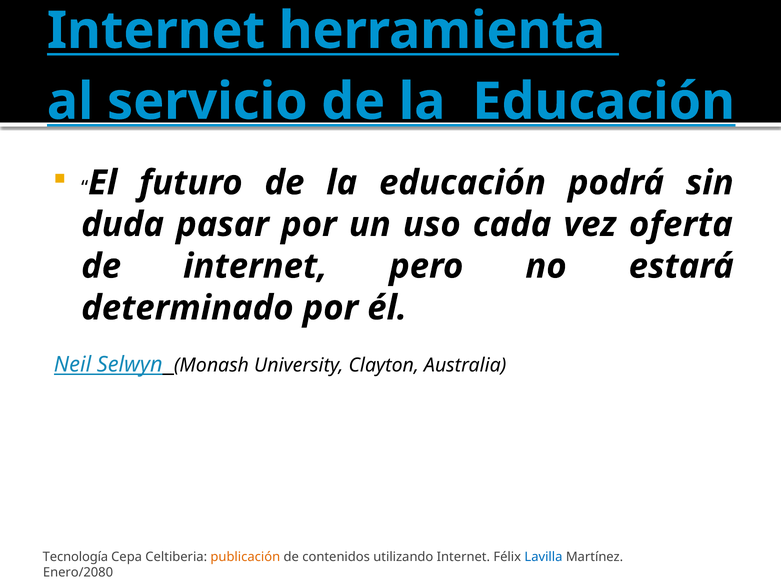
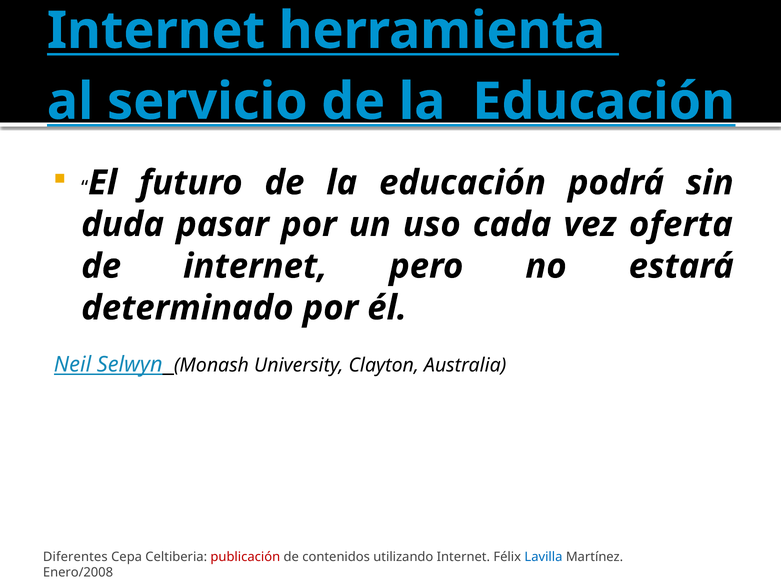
Tecnología: Tecnología -> Diferentes
publicación colour: orange -> red
Enero/2080: Enero/2080 -> Enero/2008
